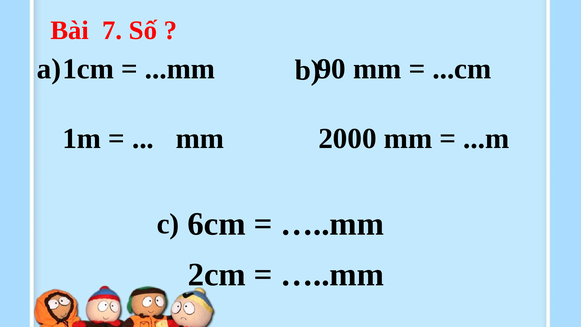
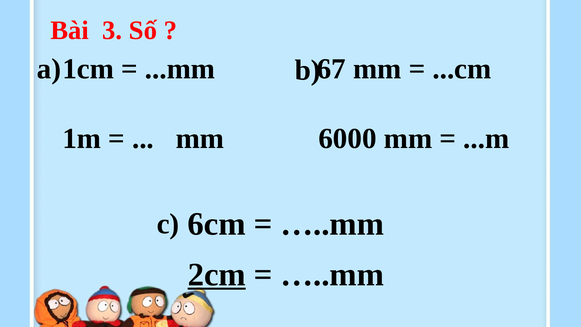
7: 7 -> 3
90: 90 -> 67
2000: 2000 -> 6000
2cm underline: none -> present
